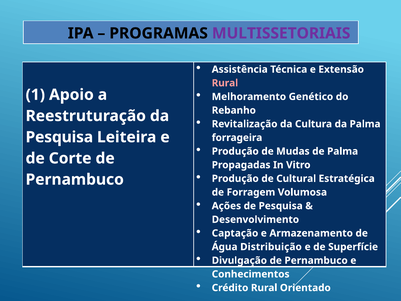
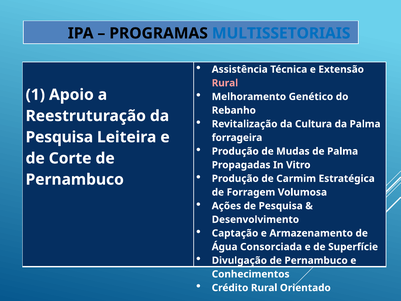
MULTISSETORIAIS colour: purple -> blue
Cultural: Cultural -> Carmim
Distribuição: Distribuição -> Consorciada
